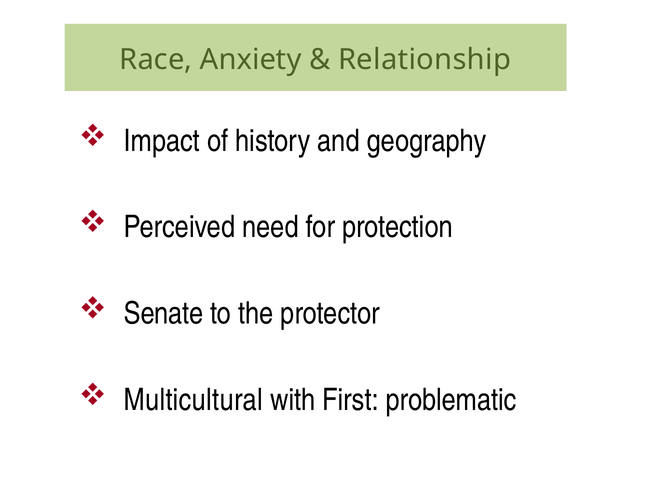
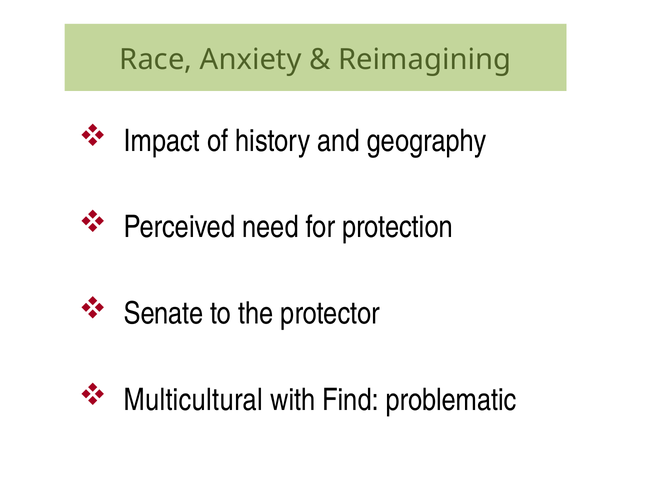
Relationship: Relationship -> Reimagining
First: First -> Find
